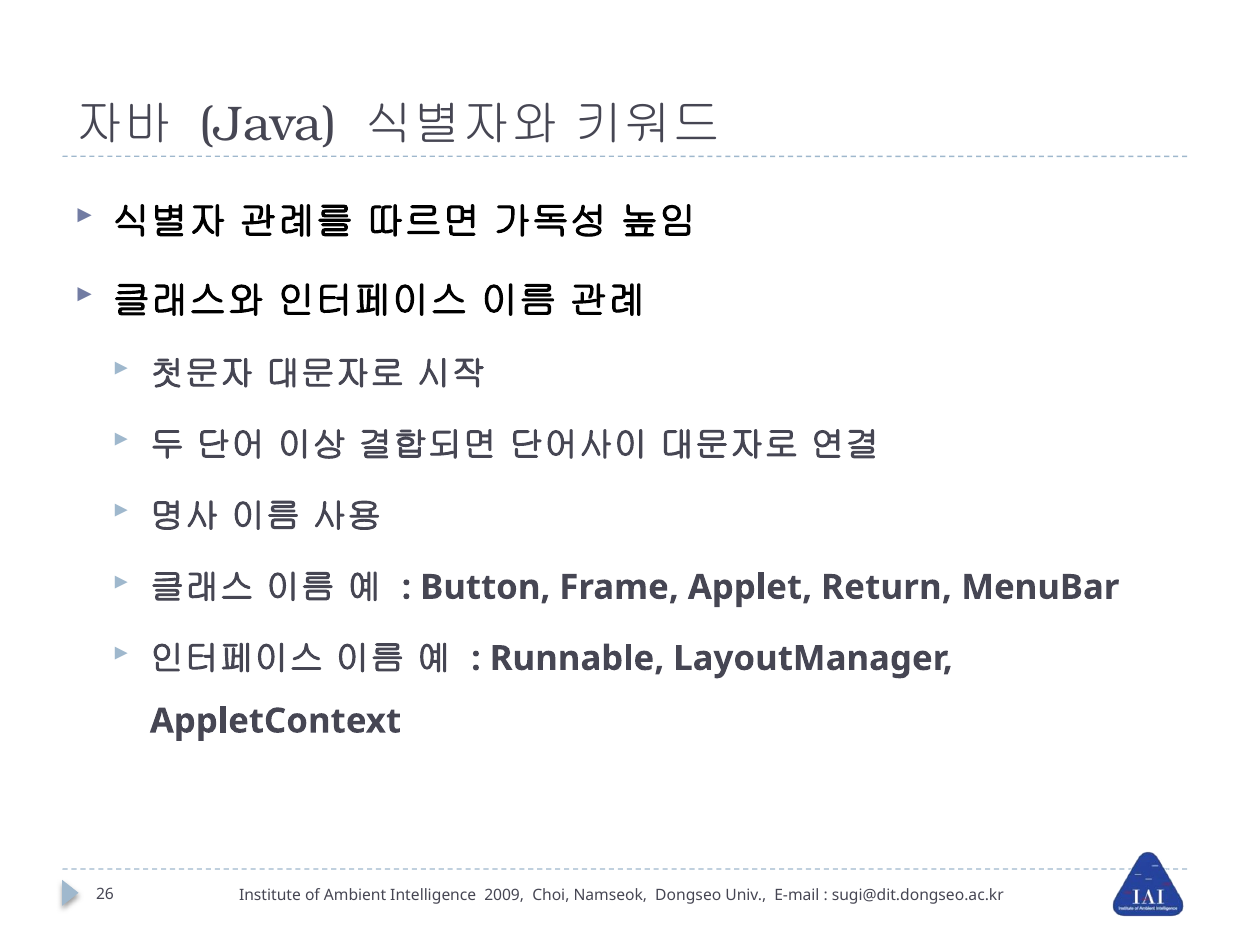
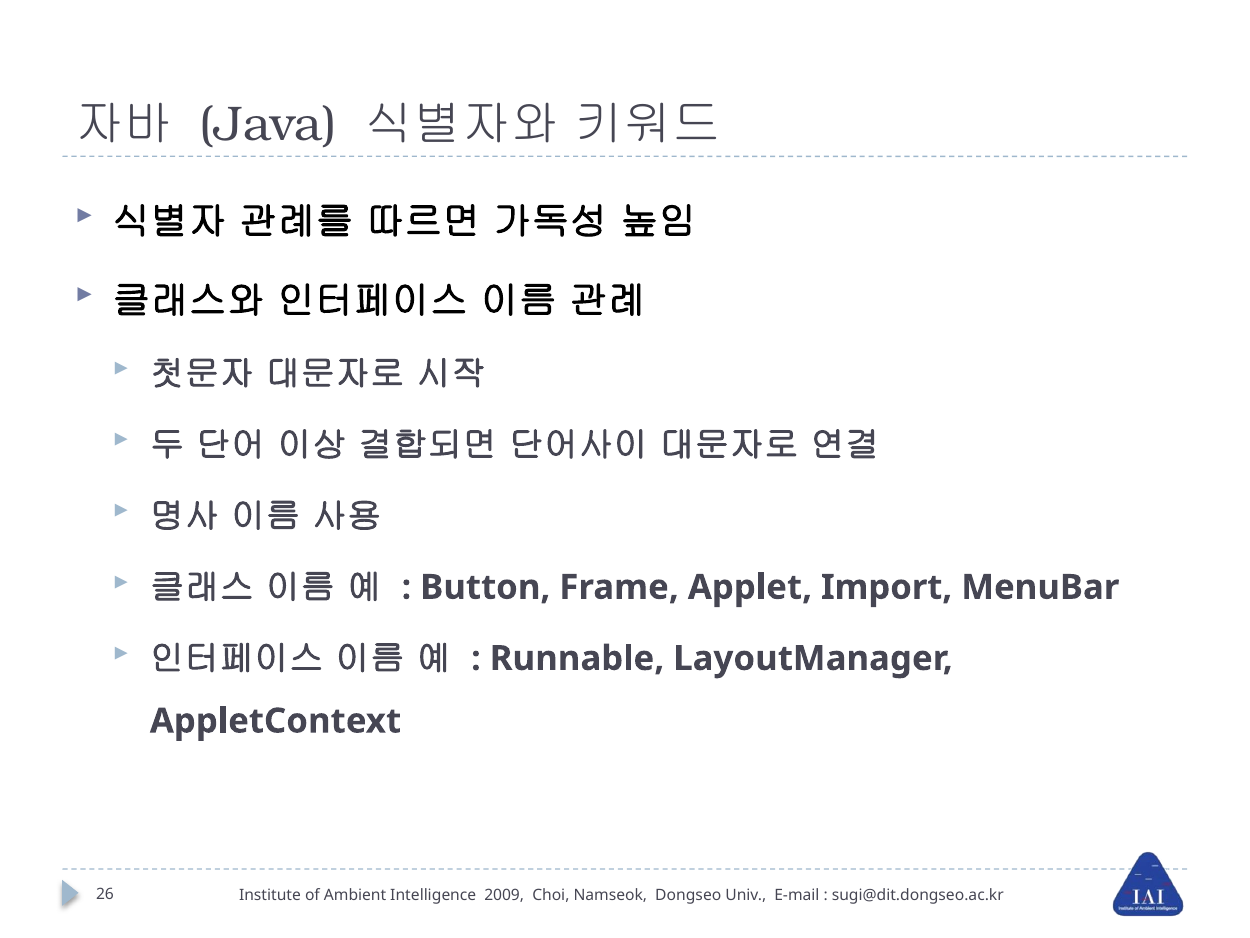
Return: Return -> Import
